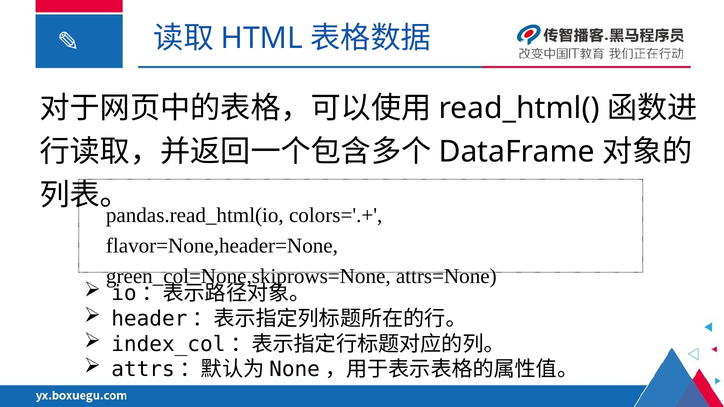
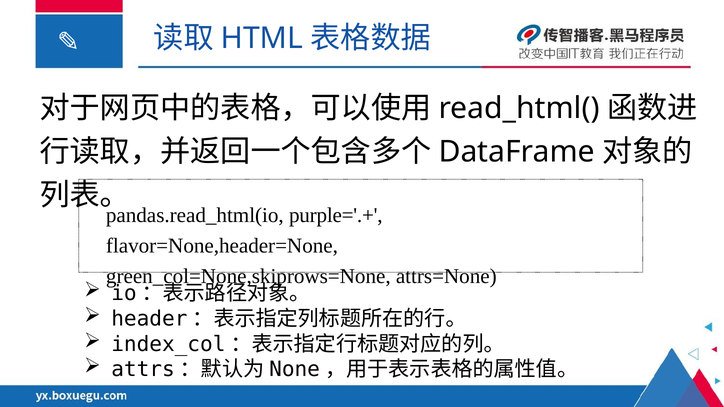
colors='.+: colors='.+ -> purple='.+
